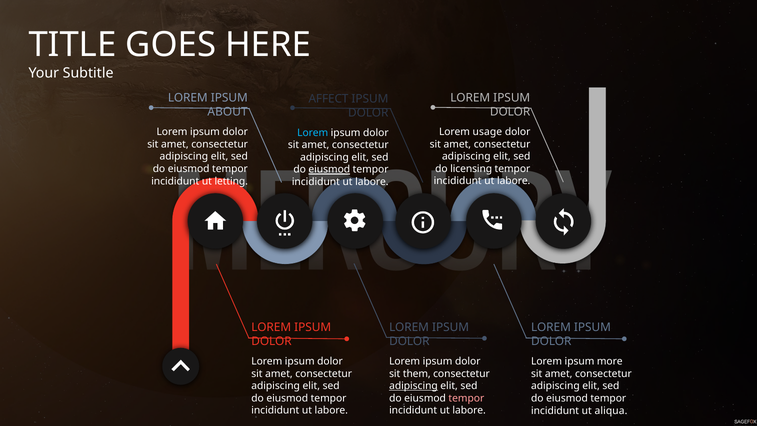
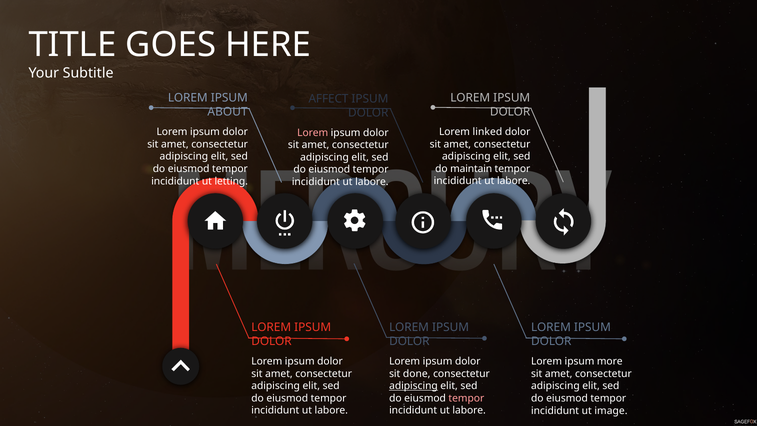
usage: usage -> linked
Lorem at (313, 133) colour: light blue -> pink
licensing: licensing -> maintain
eiusmod at (329, 170) underline: present -> none
them: them -> done
aliqua: aliqua -> image
